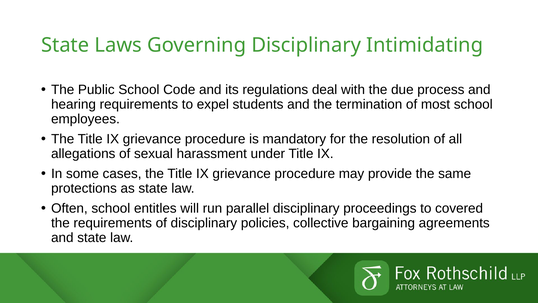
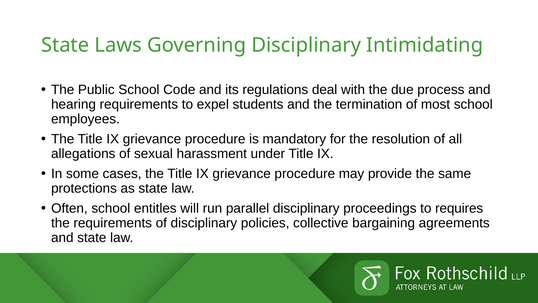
covered: covered -> requires
